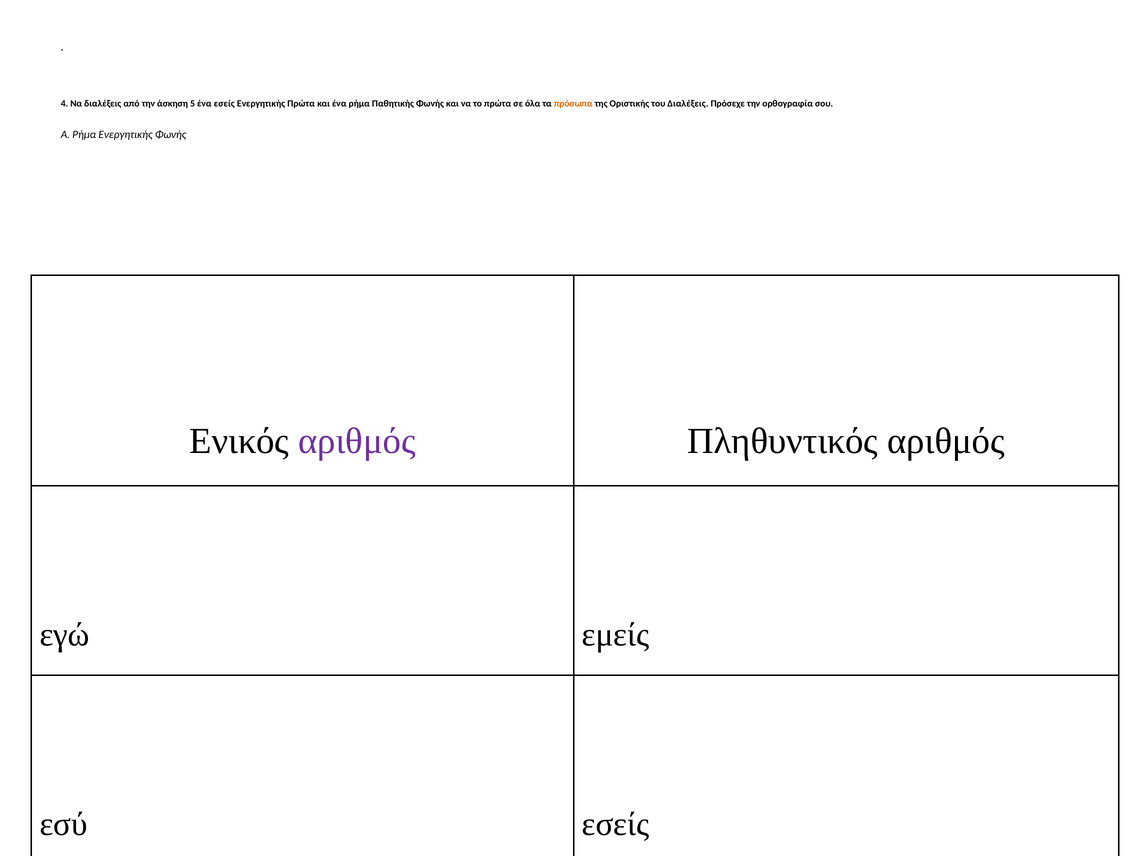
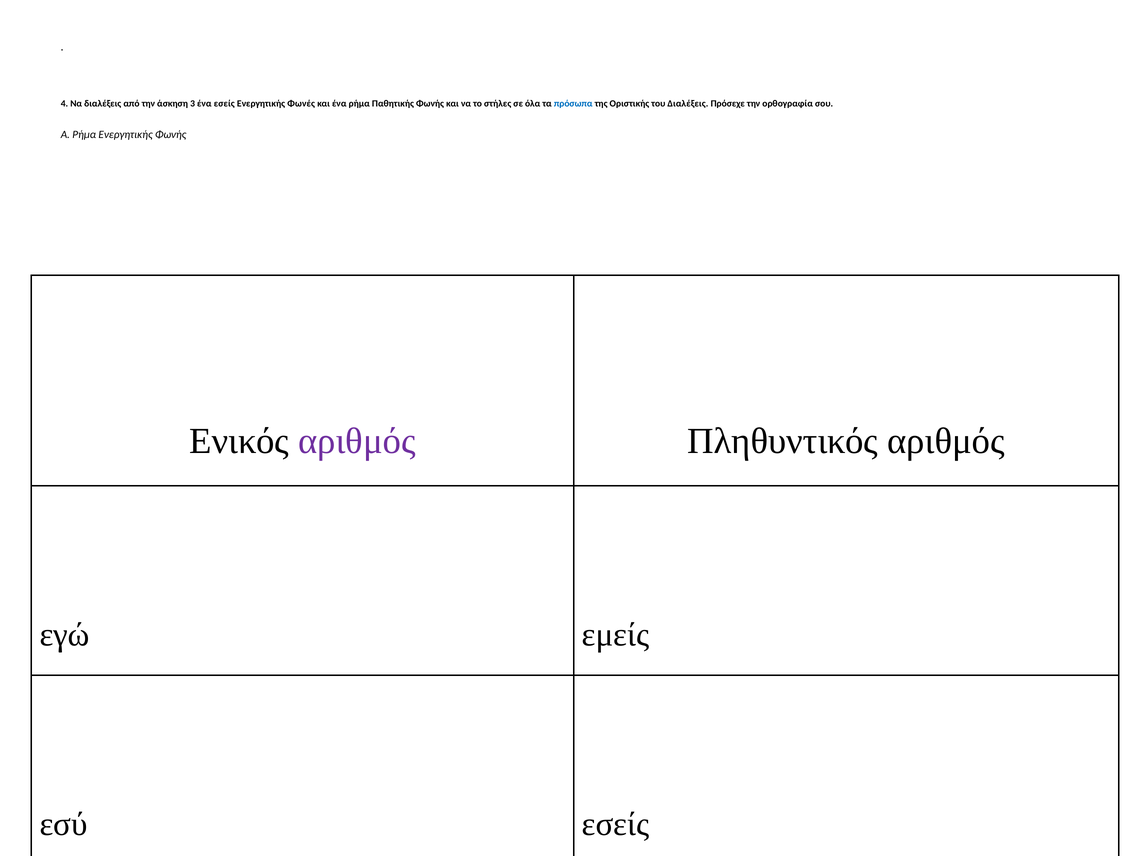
5: 5 -> 3
Ενεργητικής Πρώτα: Πρώτα -> Φωνές
το πρώτα: πρώτα -> στήλες
πρόσωπα colour: orange -> blue
